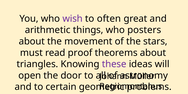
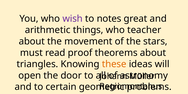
often: often -> notes
posters: posters -> teacher
these colour: purple -> orange
